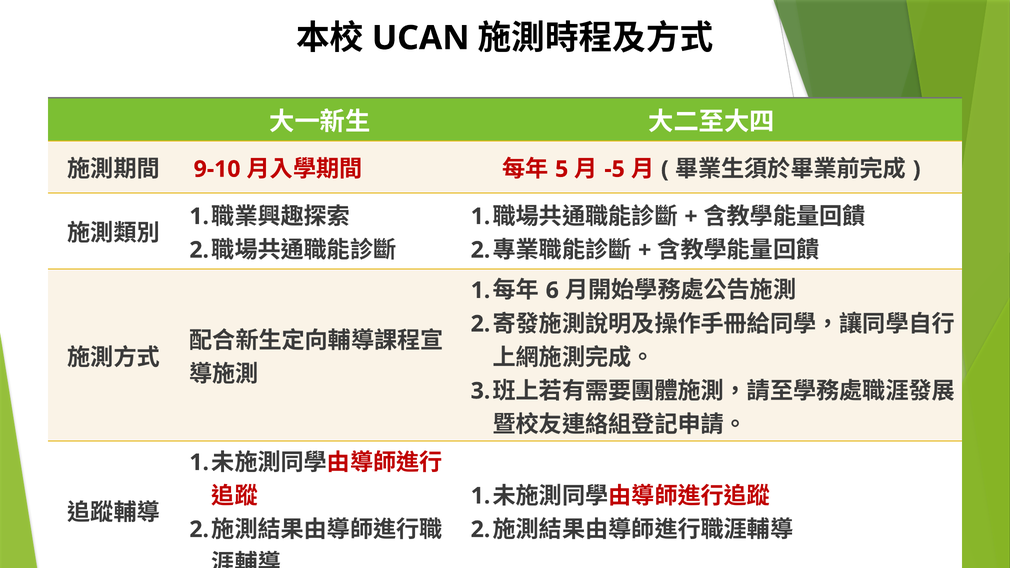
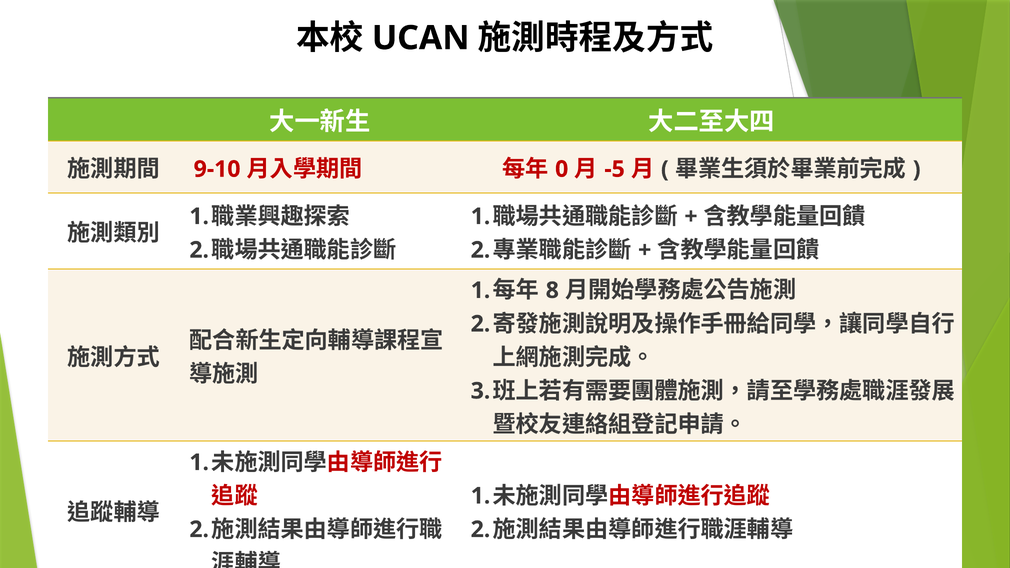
5: 5 -> 0
6: 6 -> 8
